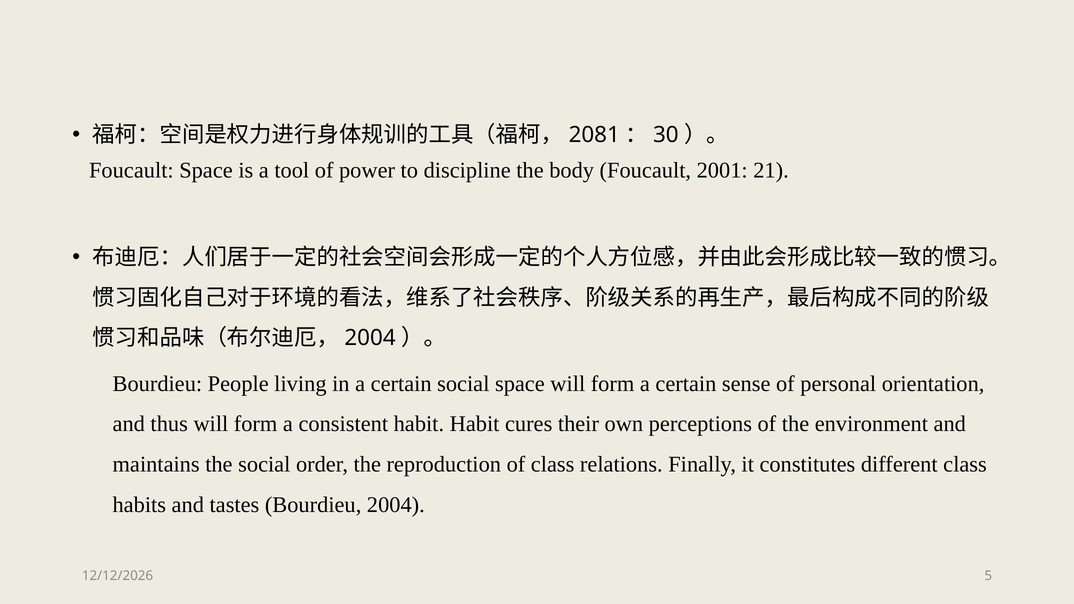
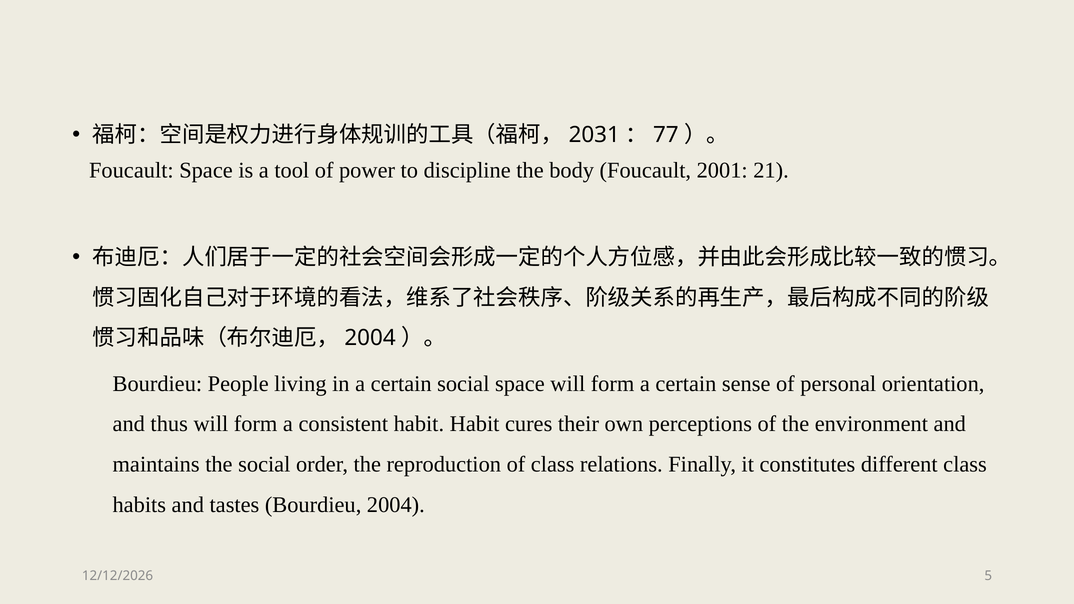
2081: 2081 -> 2031
30: 30 -> 77
